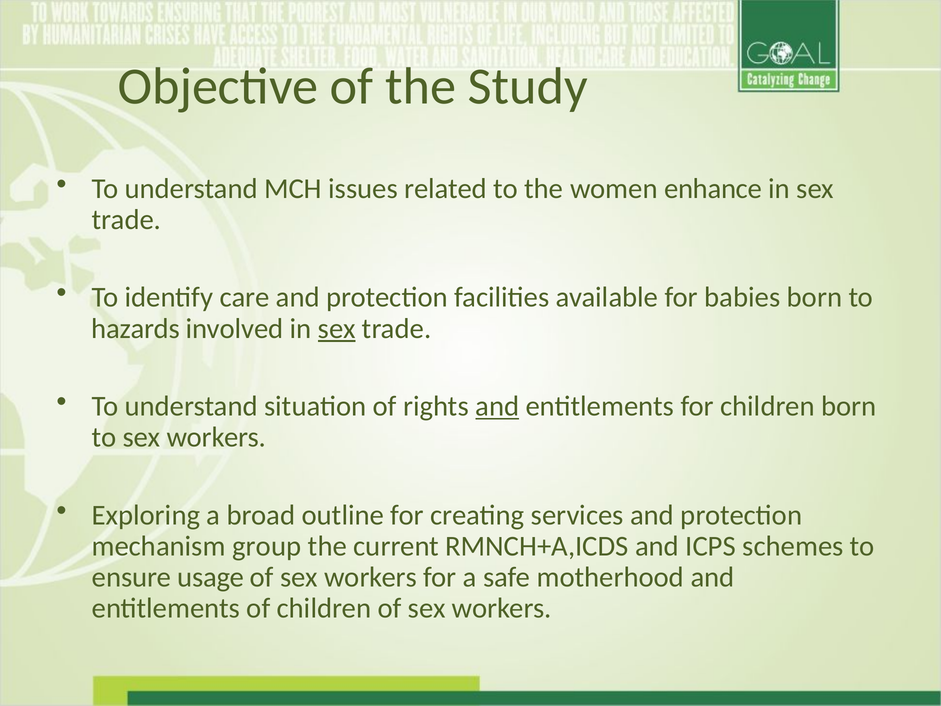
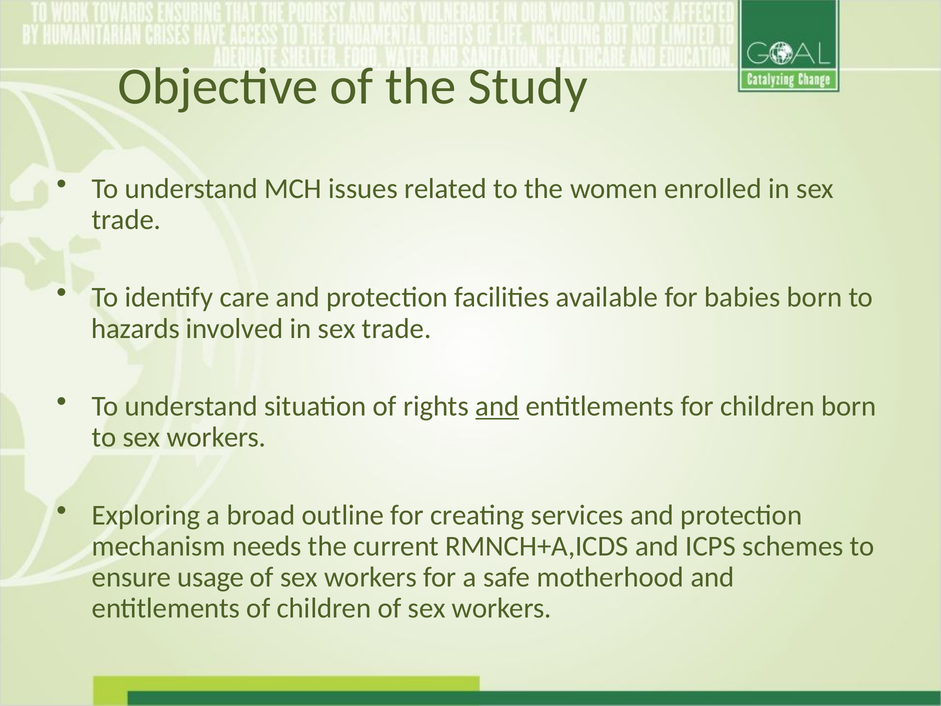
enhance: enhance -> enrolled
sex at (337, 328) underline: present -> none
group: group -> needs
